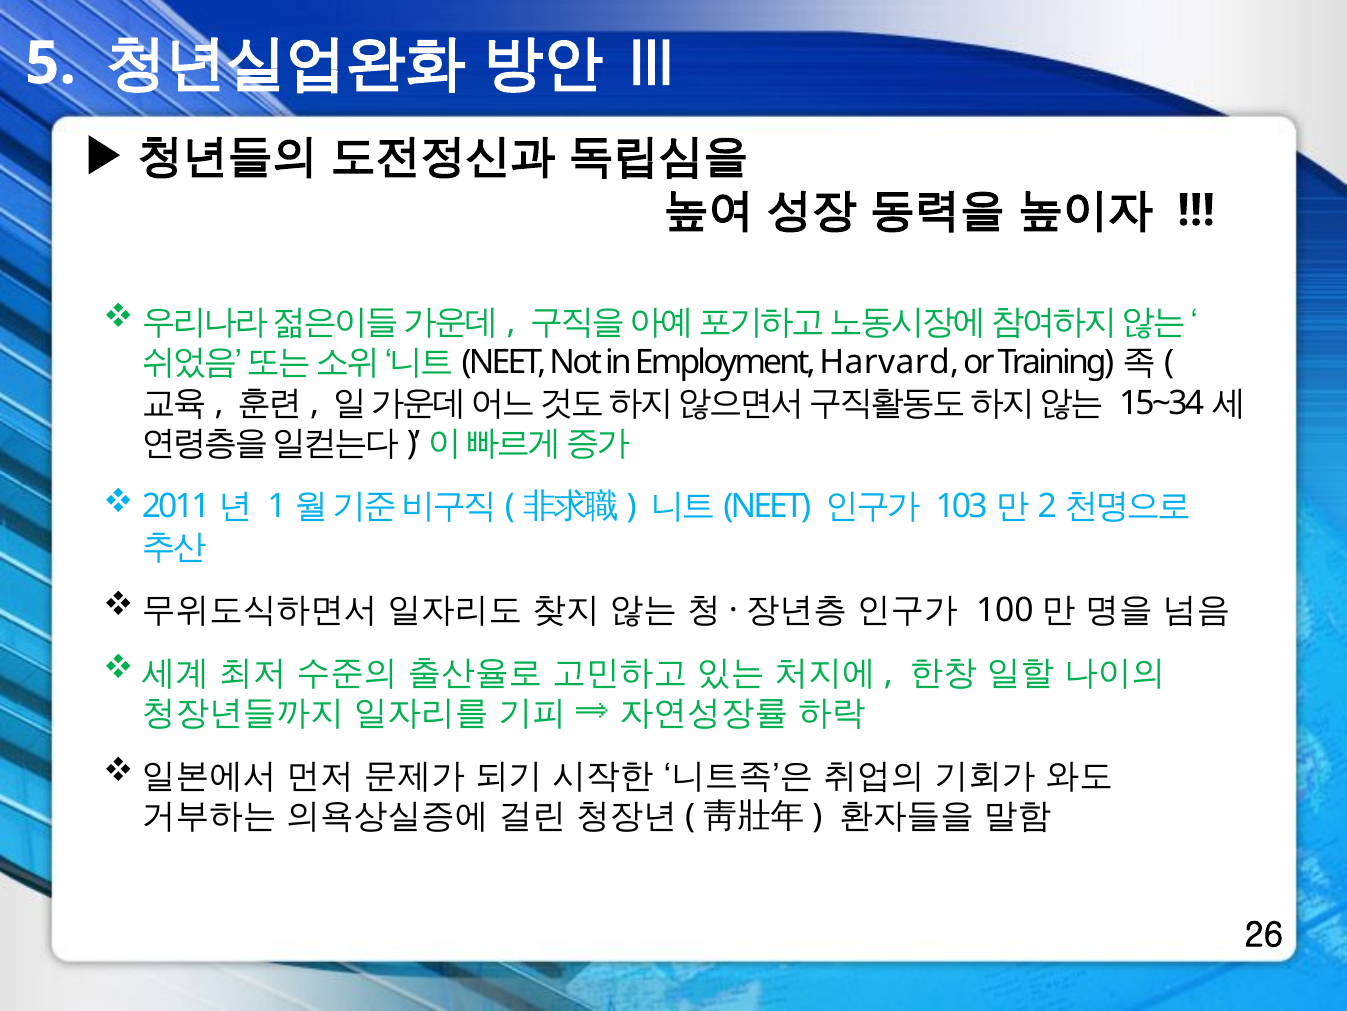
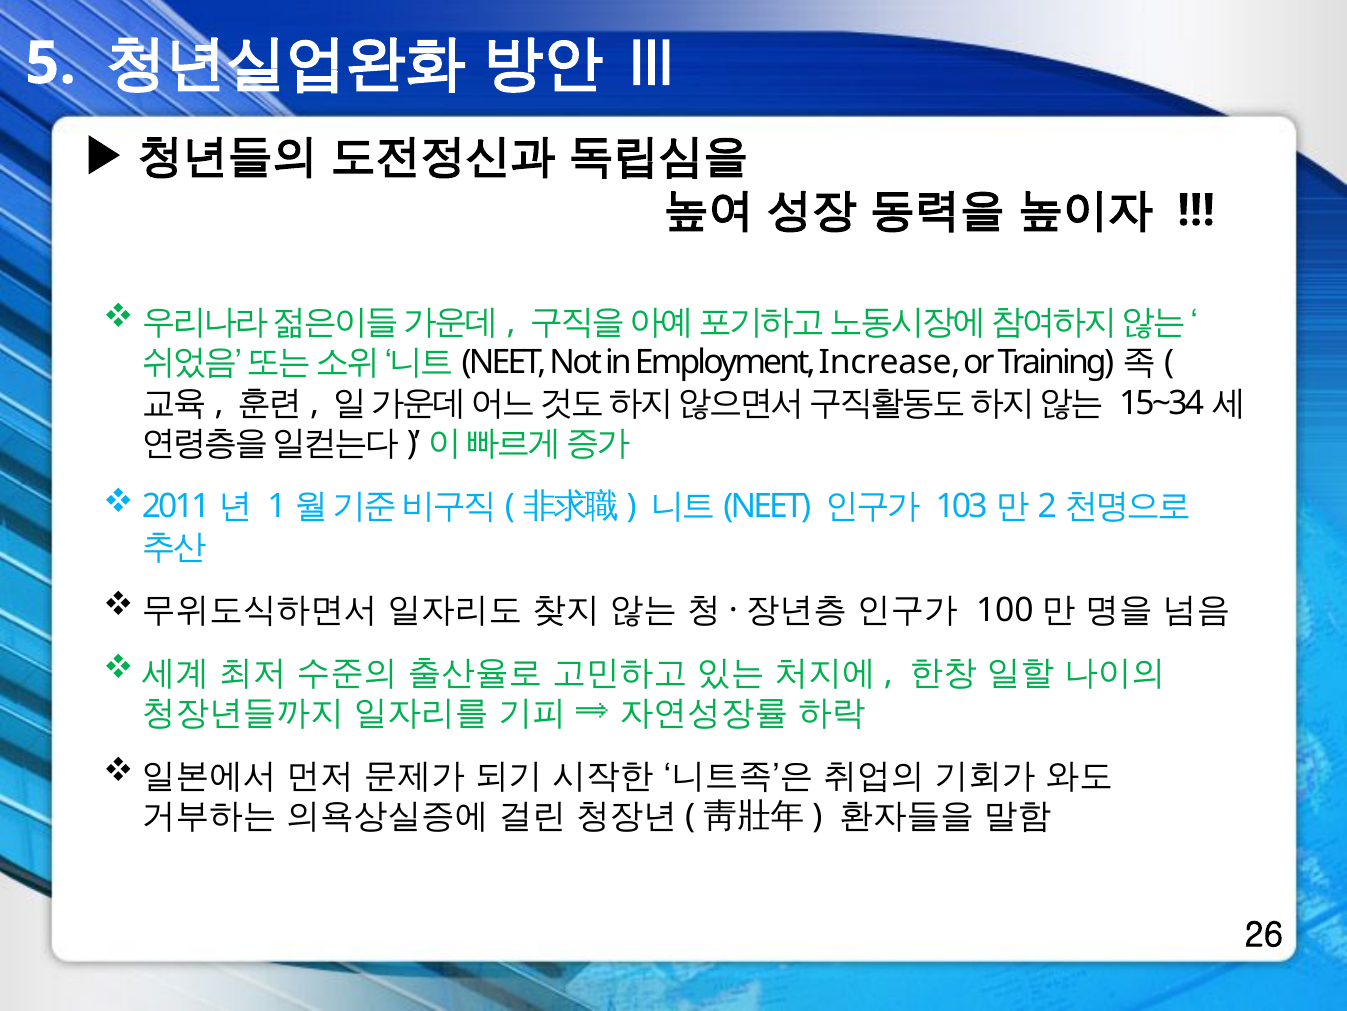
Harvard: Harvard -> Increase
